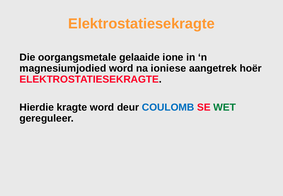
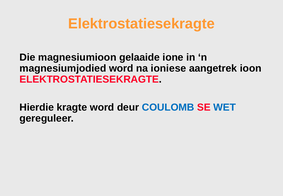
oorgangsmetale: oorgangsmetale -> magnesiumioon
hoër: hoër -> ioon
WET colour: green -> blue
